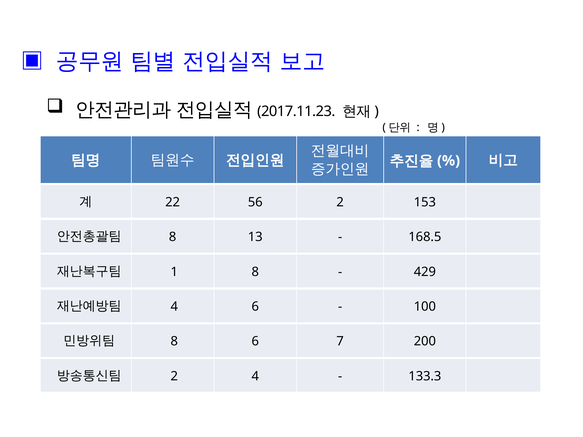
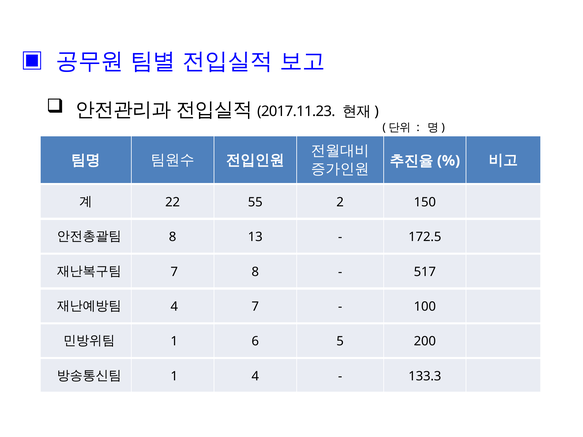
56: 56 -> 55
153: 153 -> 150
168.5: 168.5 -> 172.5
1 at (174, 272): 1 -> 7
429: 429 -> 517
4 6: 6 -> 7
8 at (174, 342): 8 -> 1
7: 7 -> 5
2 at (174, 376): 2 -> 1
